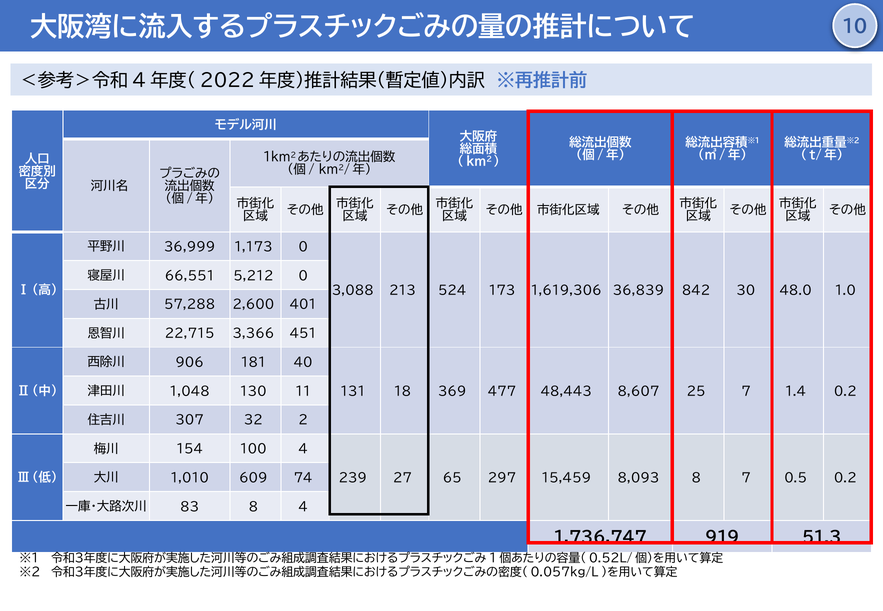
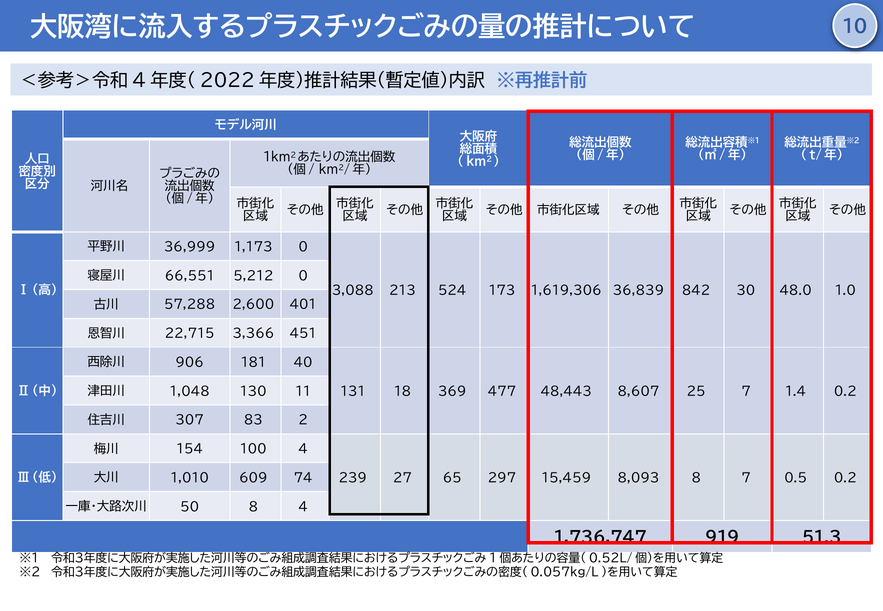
32: 32 -> 83
83: 83 -> 50
